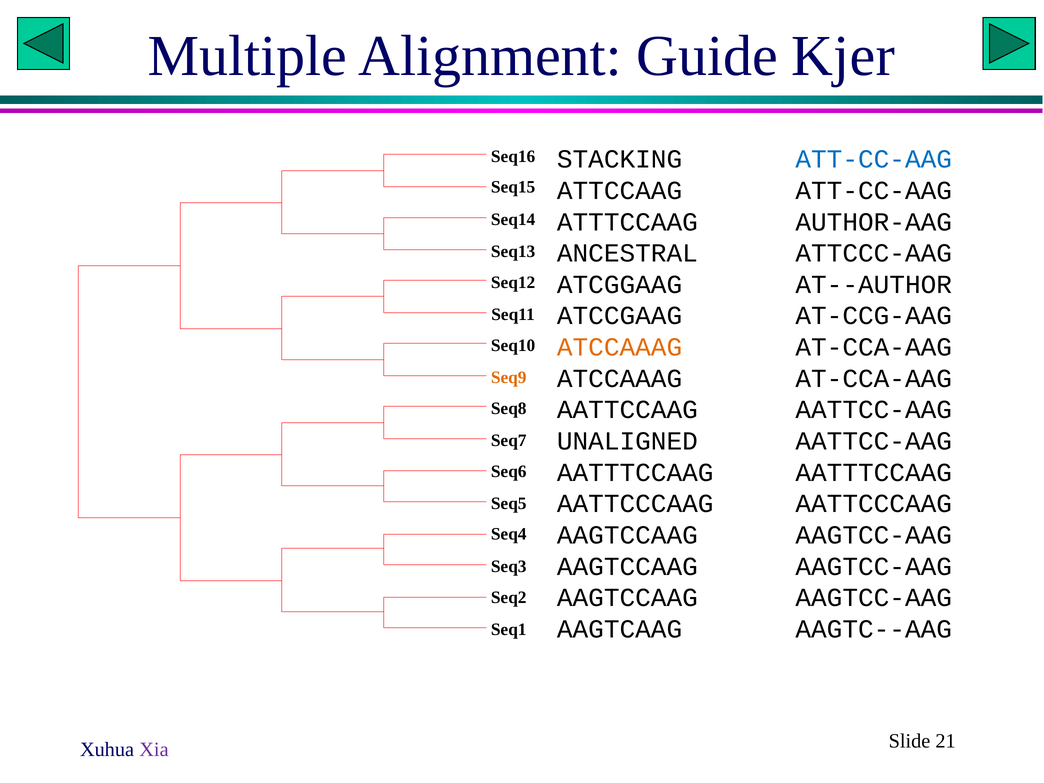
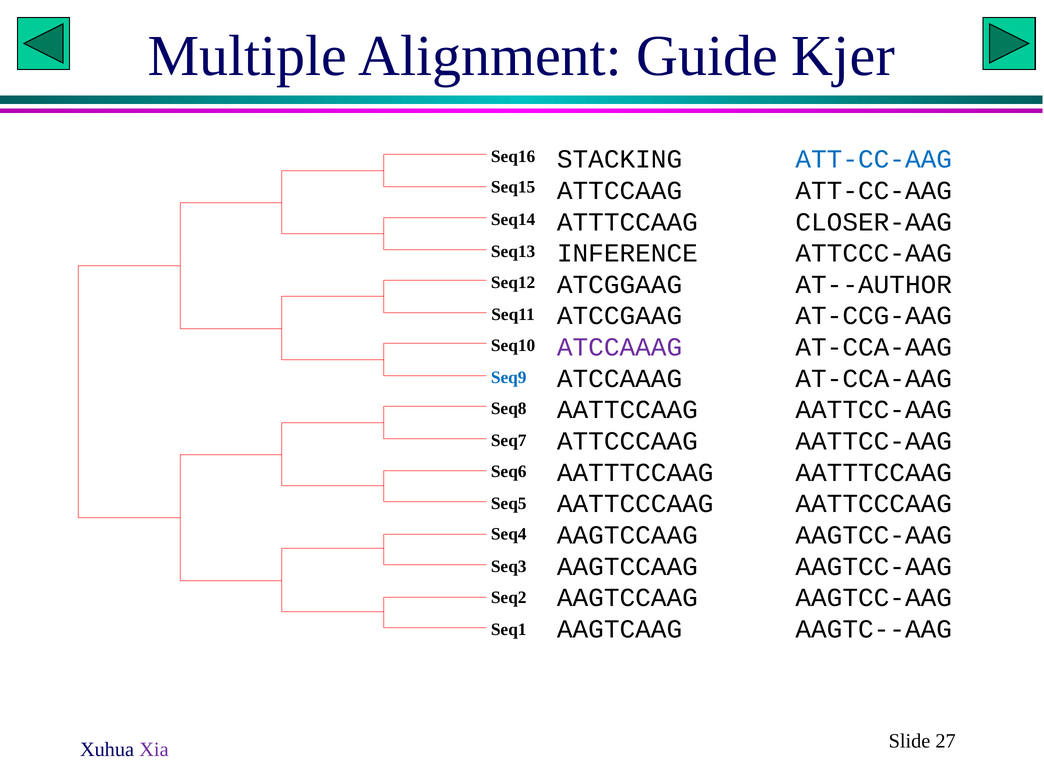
AUTHOR-AAG: AUTHOR-AAG -> CLOSER-AAG
ANCESTRAL: ANCESTRAL -> INFERENCE
ATCCAAAG at (620, 347) colour: orange -> purple
Seq9 colour: orange -> blue
UNALIGNED: UNALIGNED -> ATTCCCAAG
21: 21 -> 27
